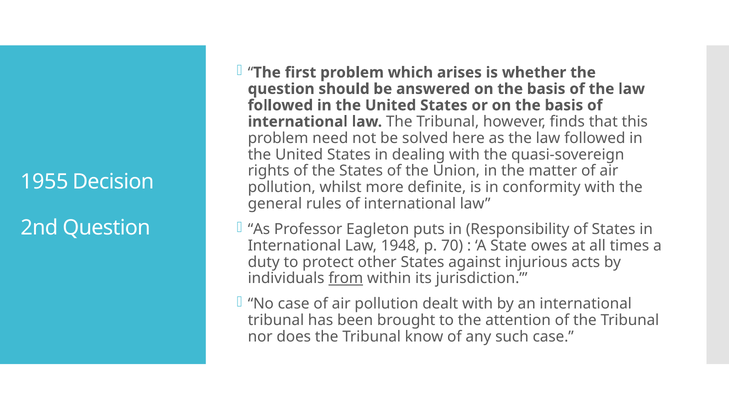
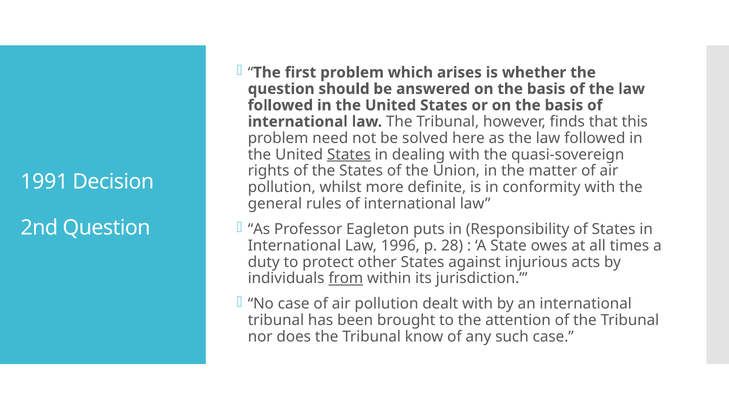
States at (349, 155) underline: none -> present
1955: 1955 -> 1991
1948: 1948 -> 1996
70: 70 -> 28
